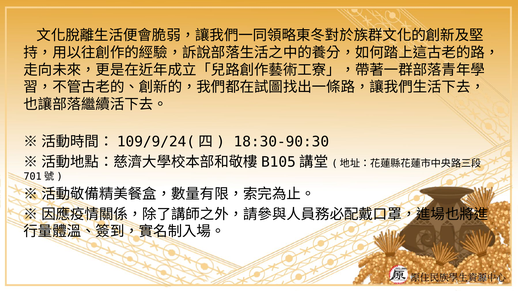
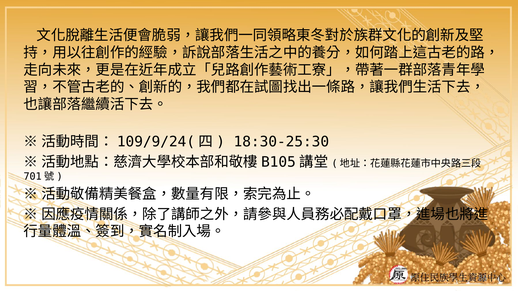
18:30-90:30: 18:30-90:30 -> 18:30-25:30
